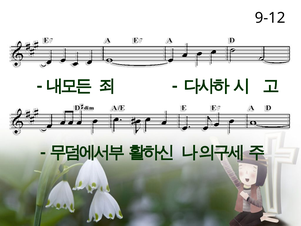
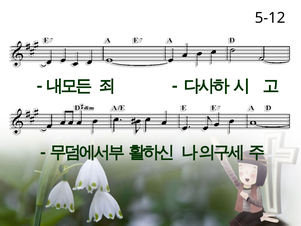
9-12: 9-12 -> 5-12
